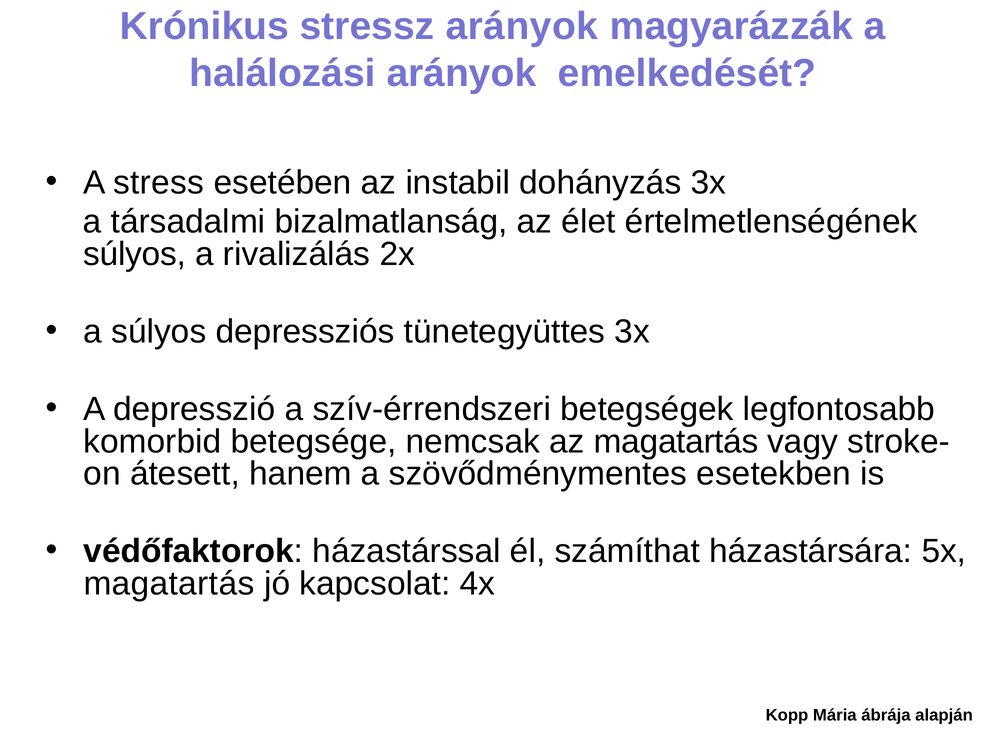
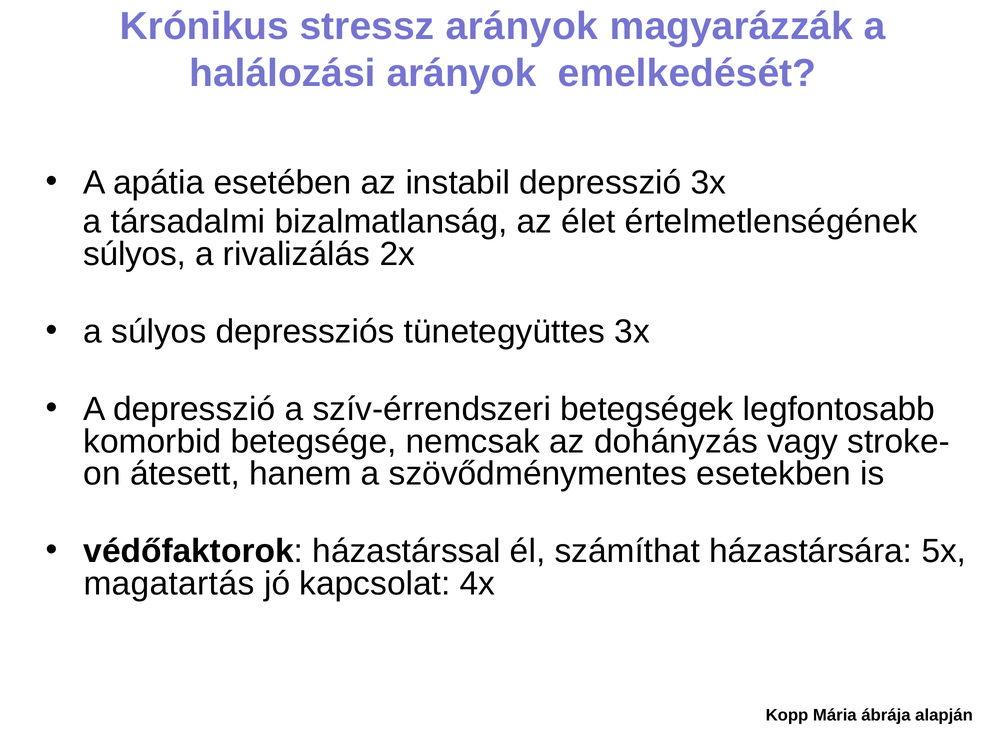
stress: stress -> apátia
instabil dohányzás: dohányzás -> depresszió
az magatartás: magatartás -> dohányzás
